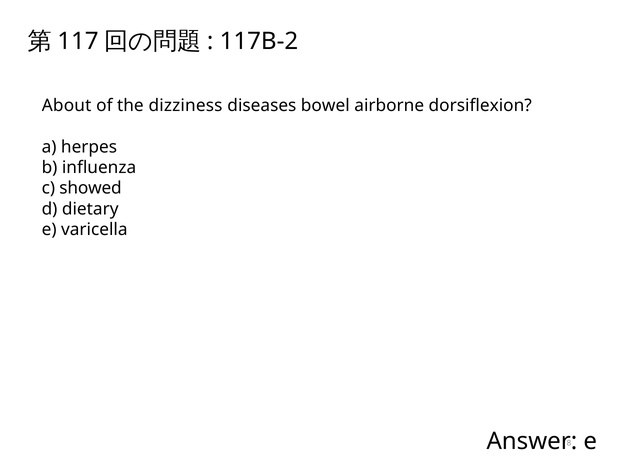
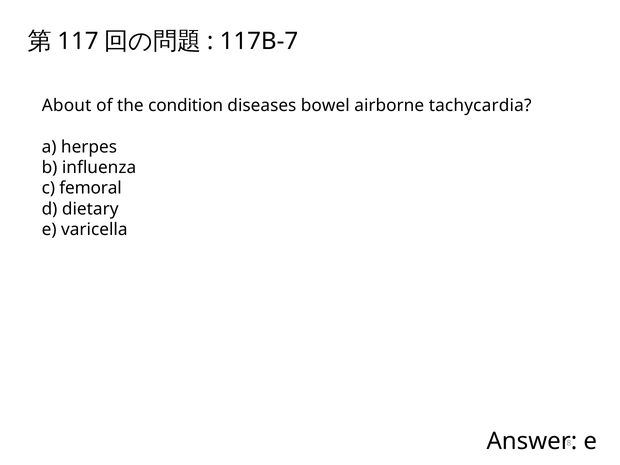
117B-2: 117B-2 -> 117B-7
dizziness: dizziness -> condition
dorsiflexion: dorsiflexion -> tachycardia
showed: showed -> femoral
